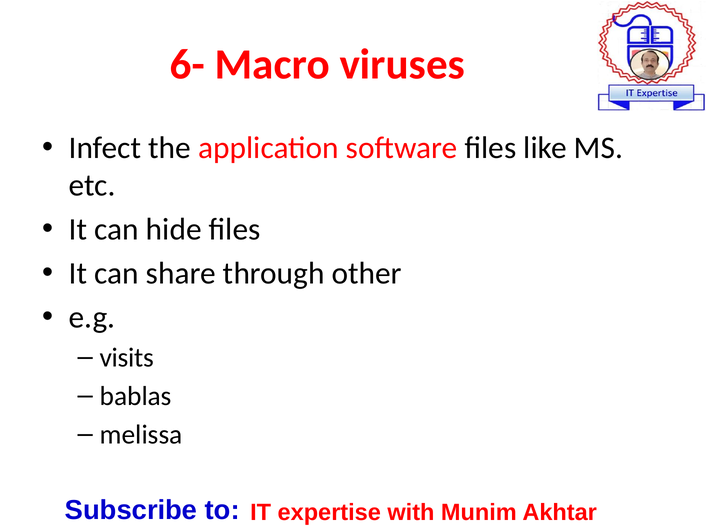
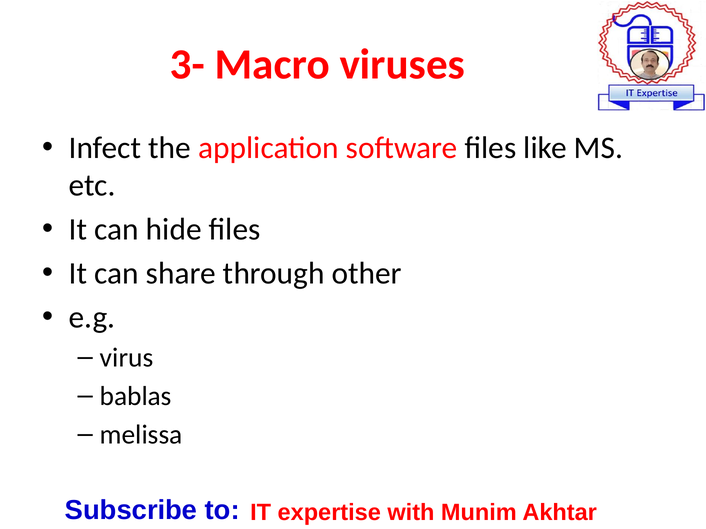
6-: 6- -> 3-
visits: visits -> virus
